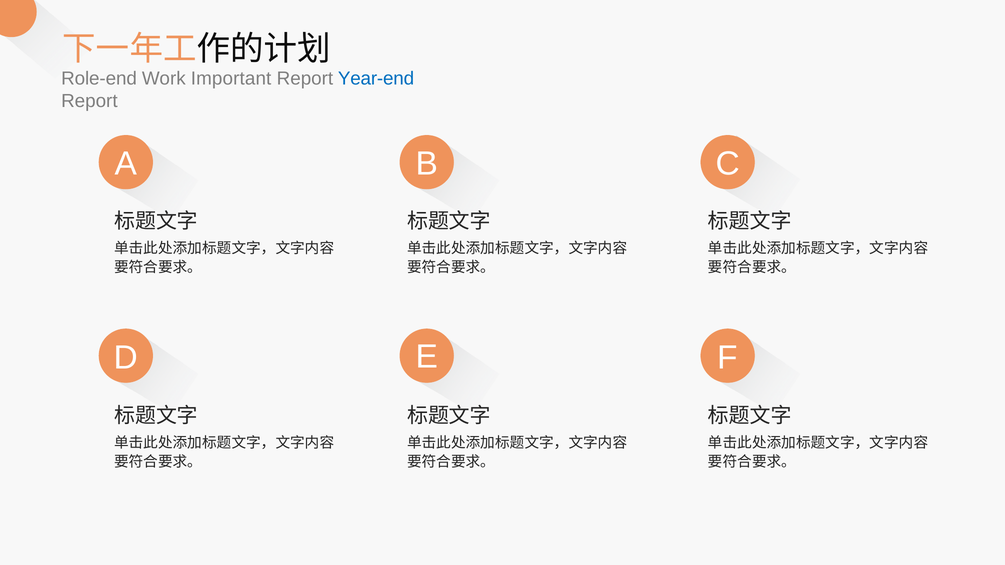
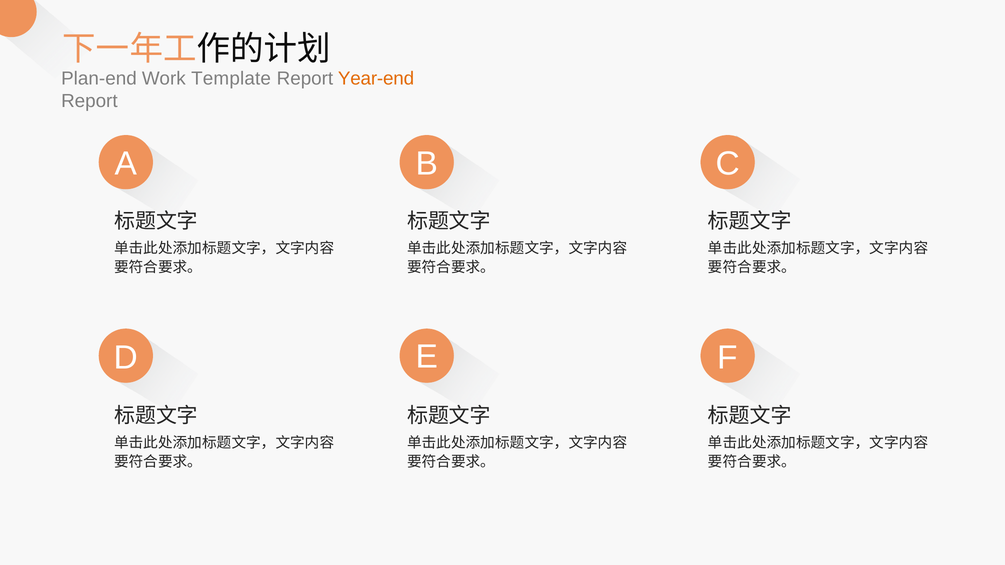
Role-end: Role-end -> Plan-end
Important: Important -> Template
Year-end colour: blue -> orange
